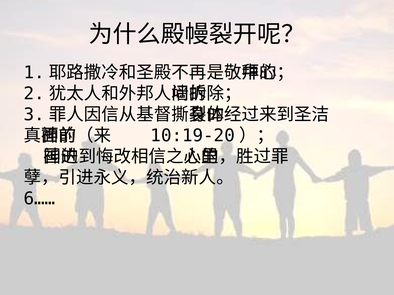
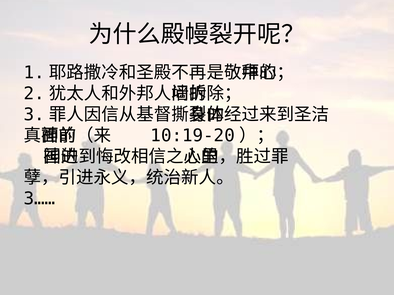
6……: 6…… -> 3……
